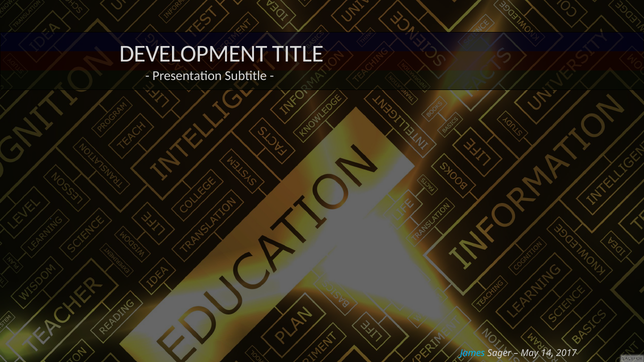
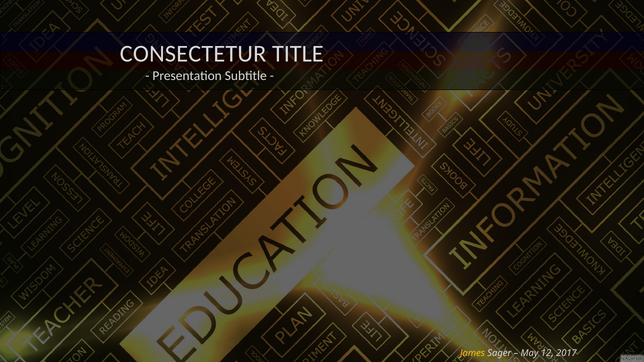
DEVELOPMENT: DEVELOPMENT -> CONSECTETUR
James colour: light blue -> yellow
14: 14 -> 12
